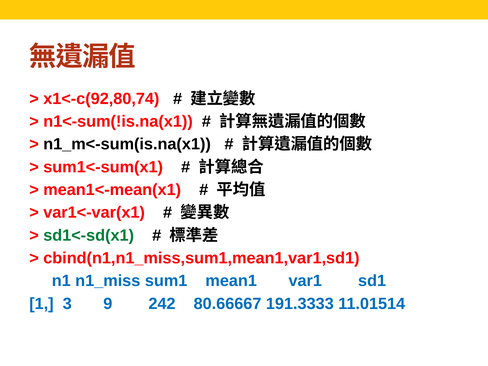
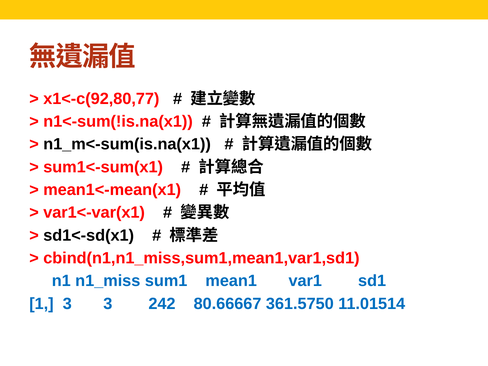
x1<-c(92,80,74: x1<-c(92,80,74 -> x1<-c(92,80,77
sd1<-sd(x1 colour: green -> black
3 9: 9 -> 3
191.3333: 191.3333 -> 361.5750
